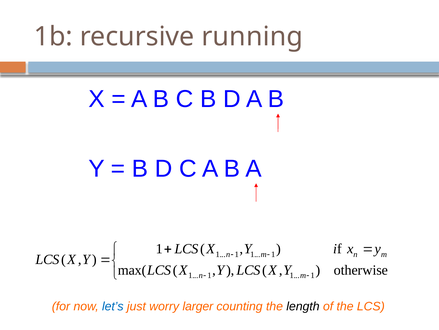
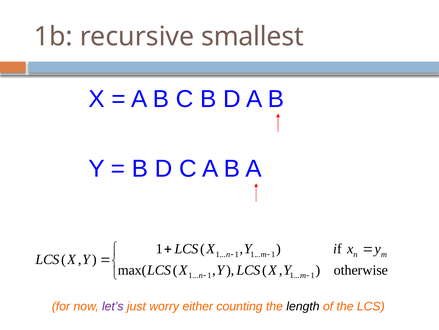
running: running -> smallest
let’s colour: blue -> purple
larger: larger -> either
